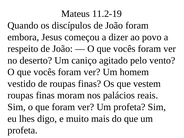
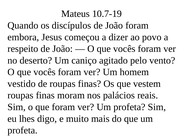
11.2-19: 11.2-19 -> 10.7-19
